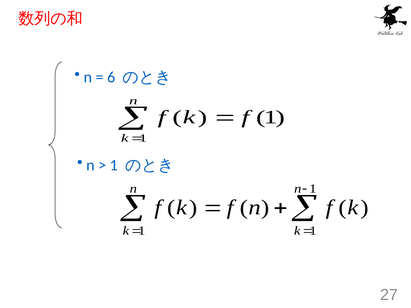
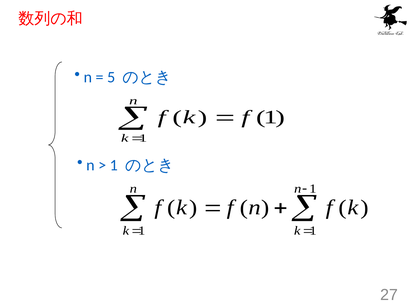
6: 6 -> 5
